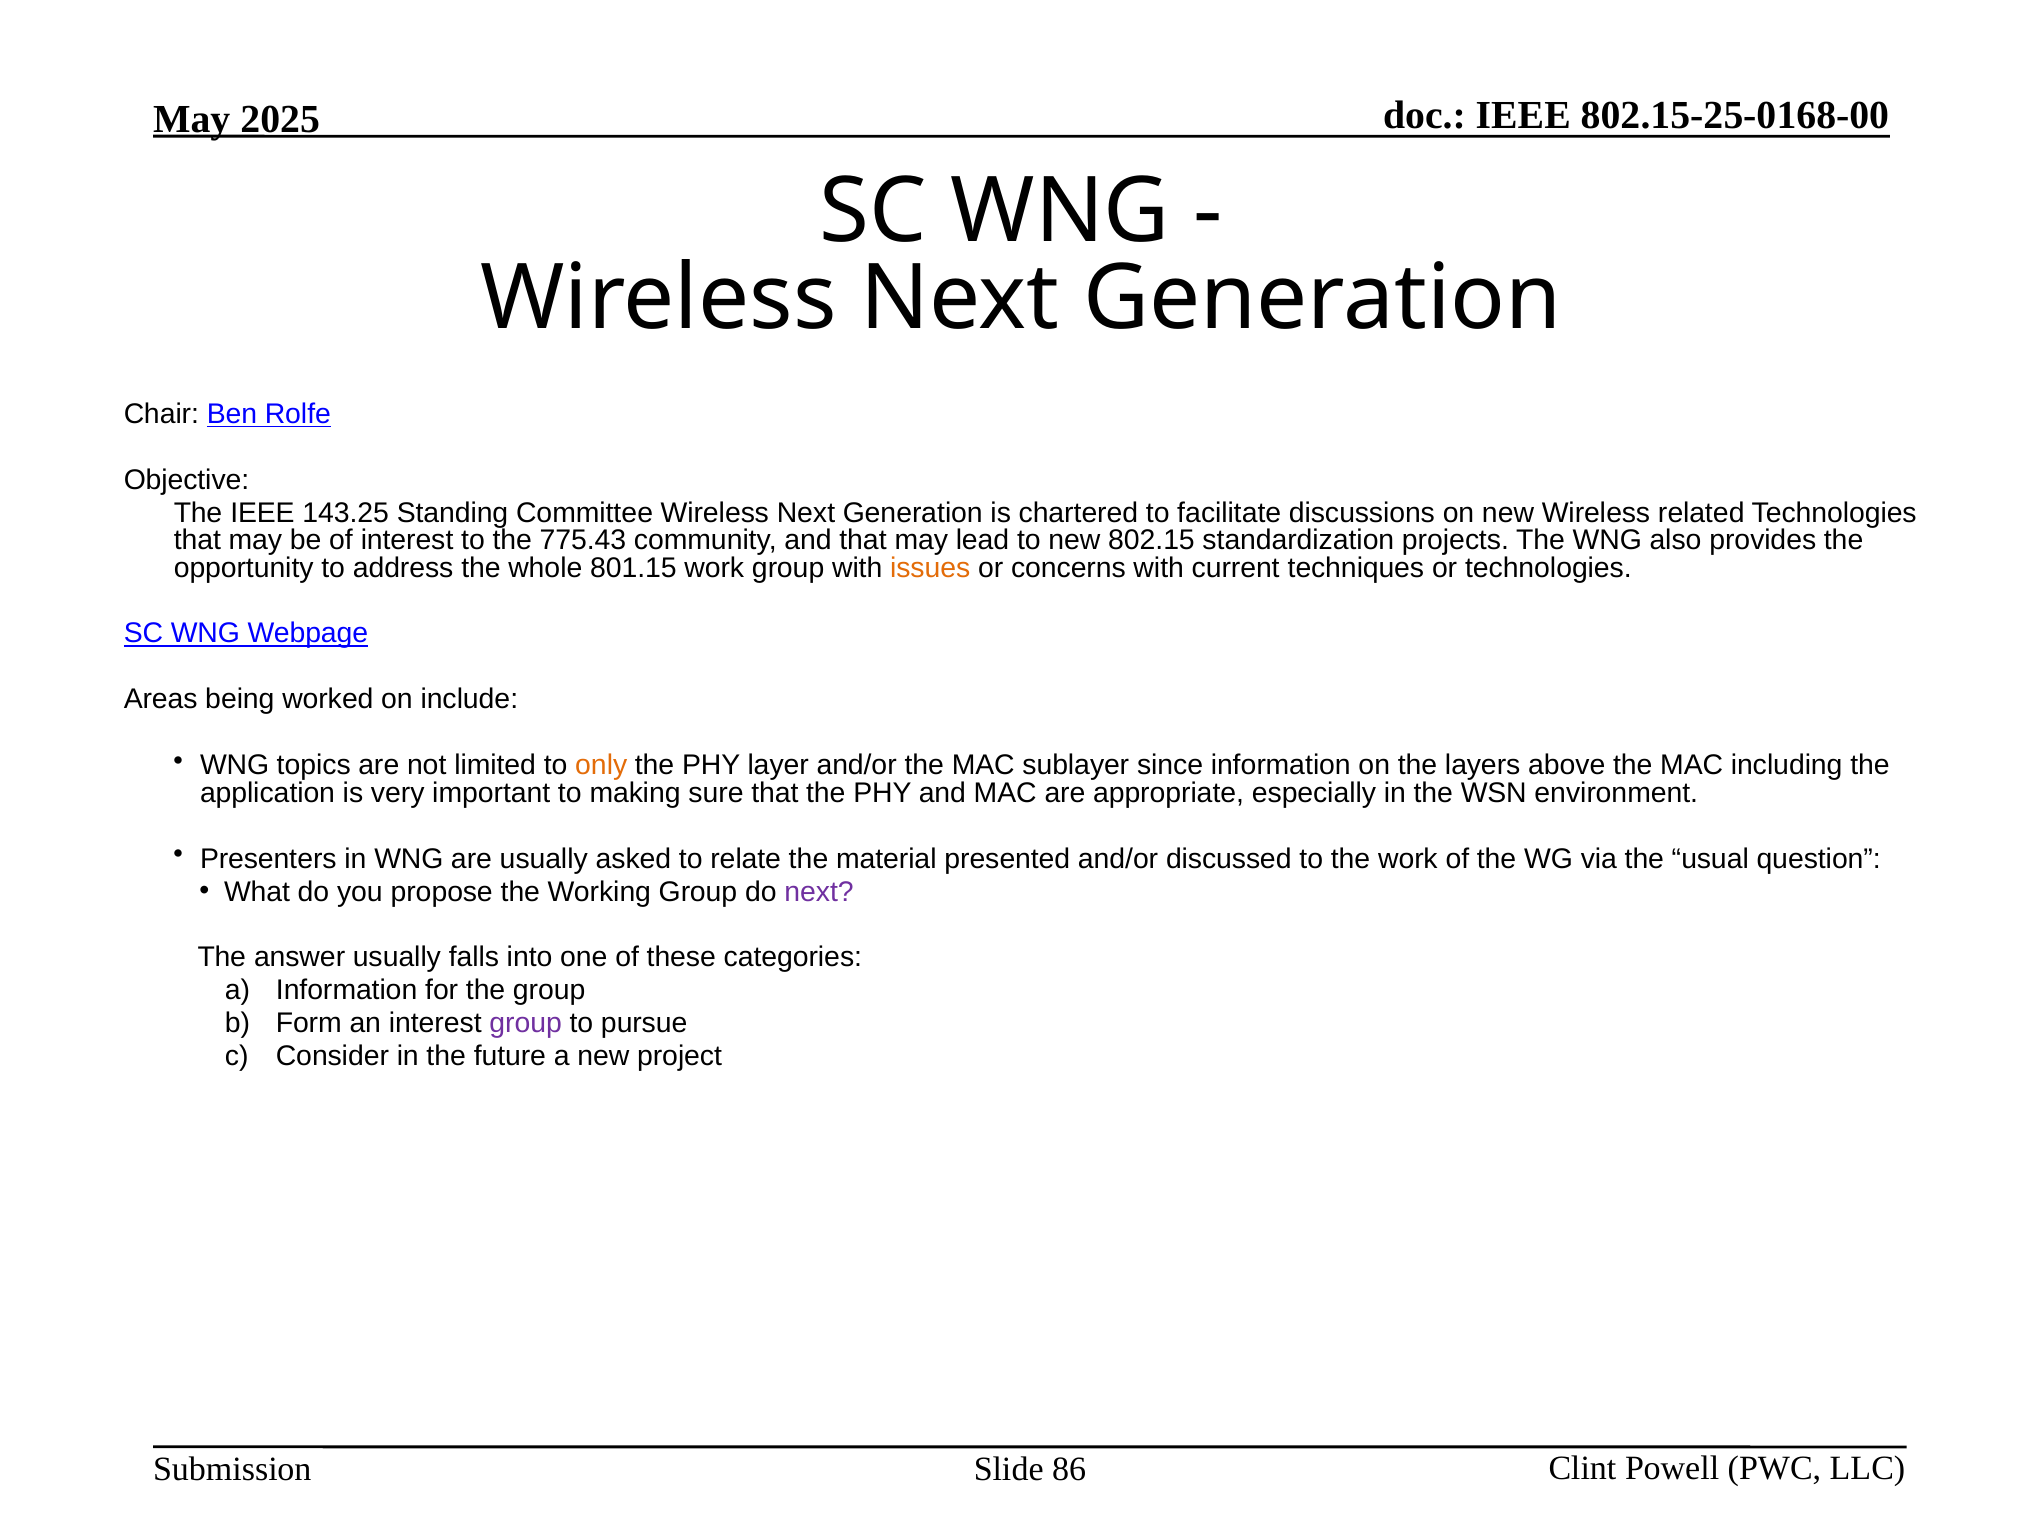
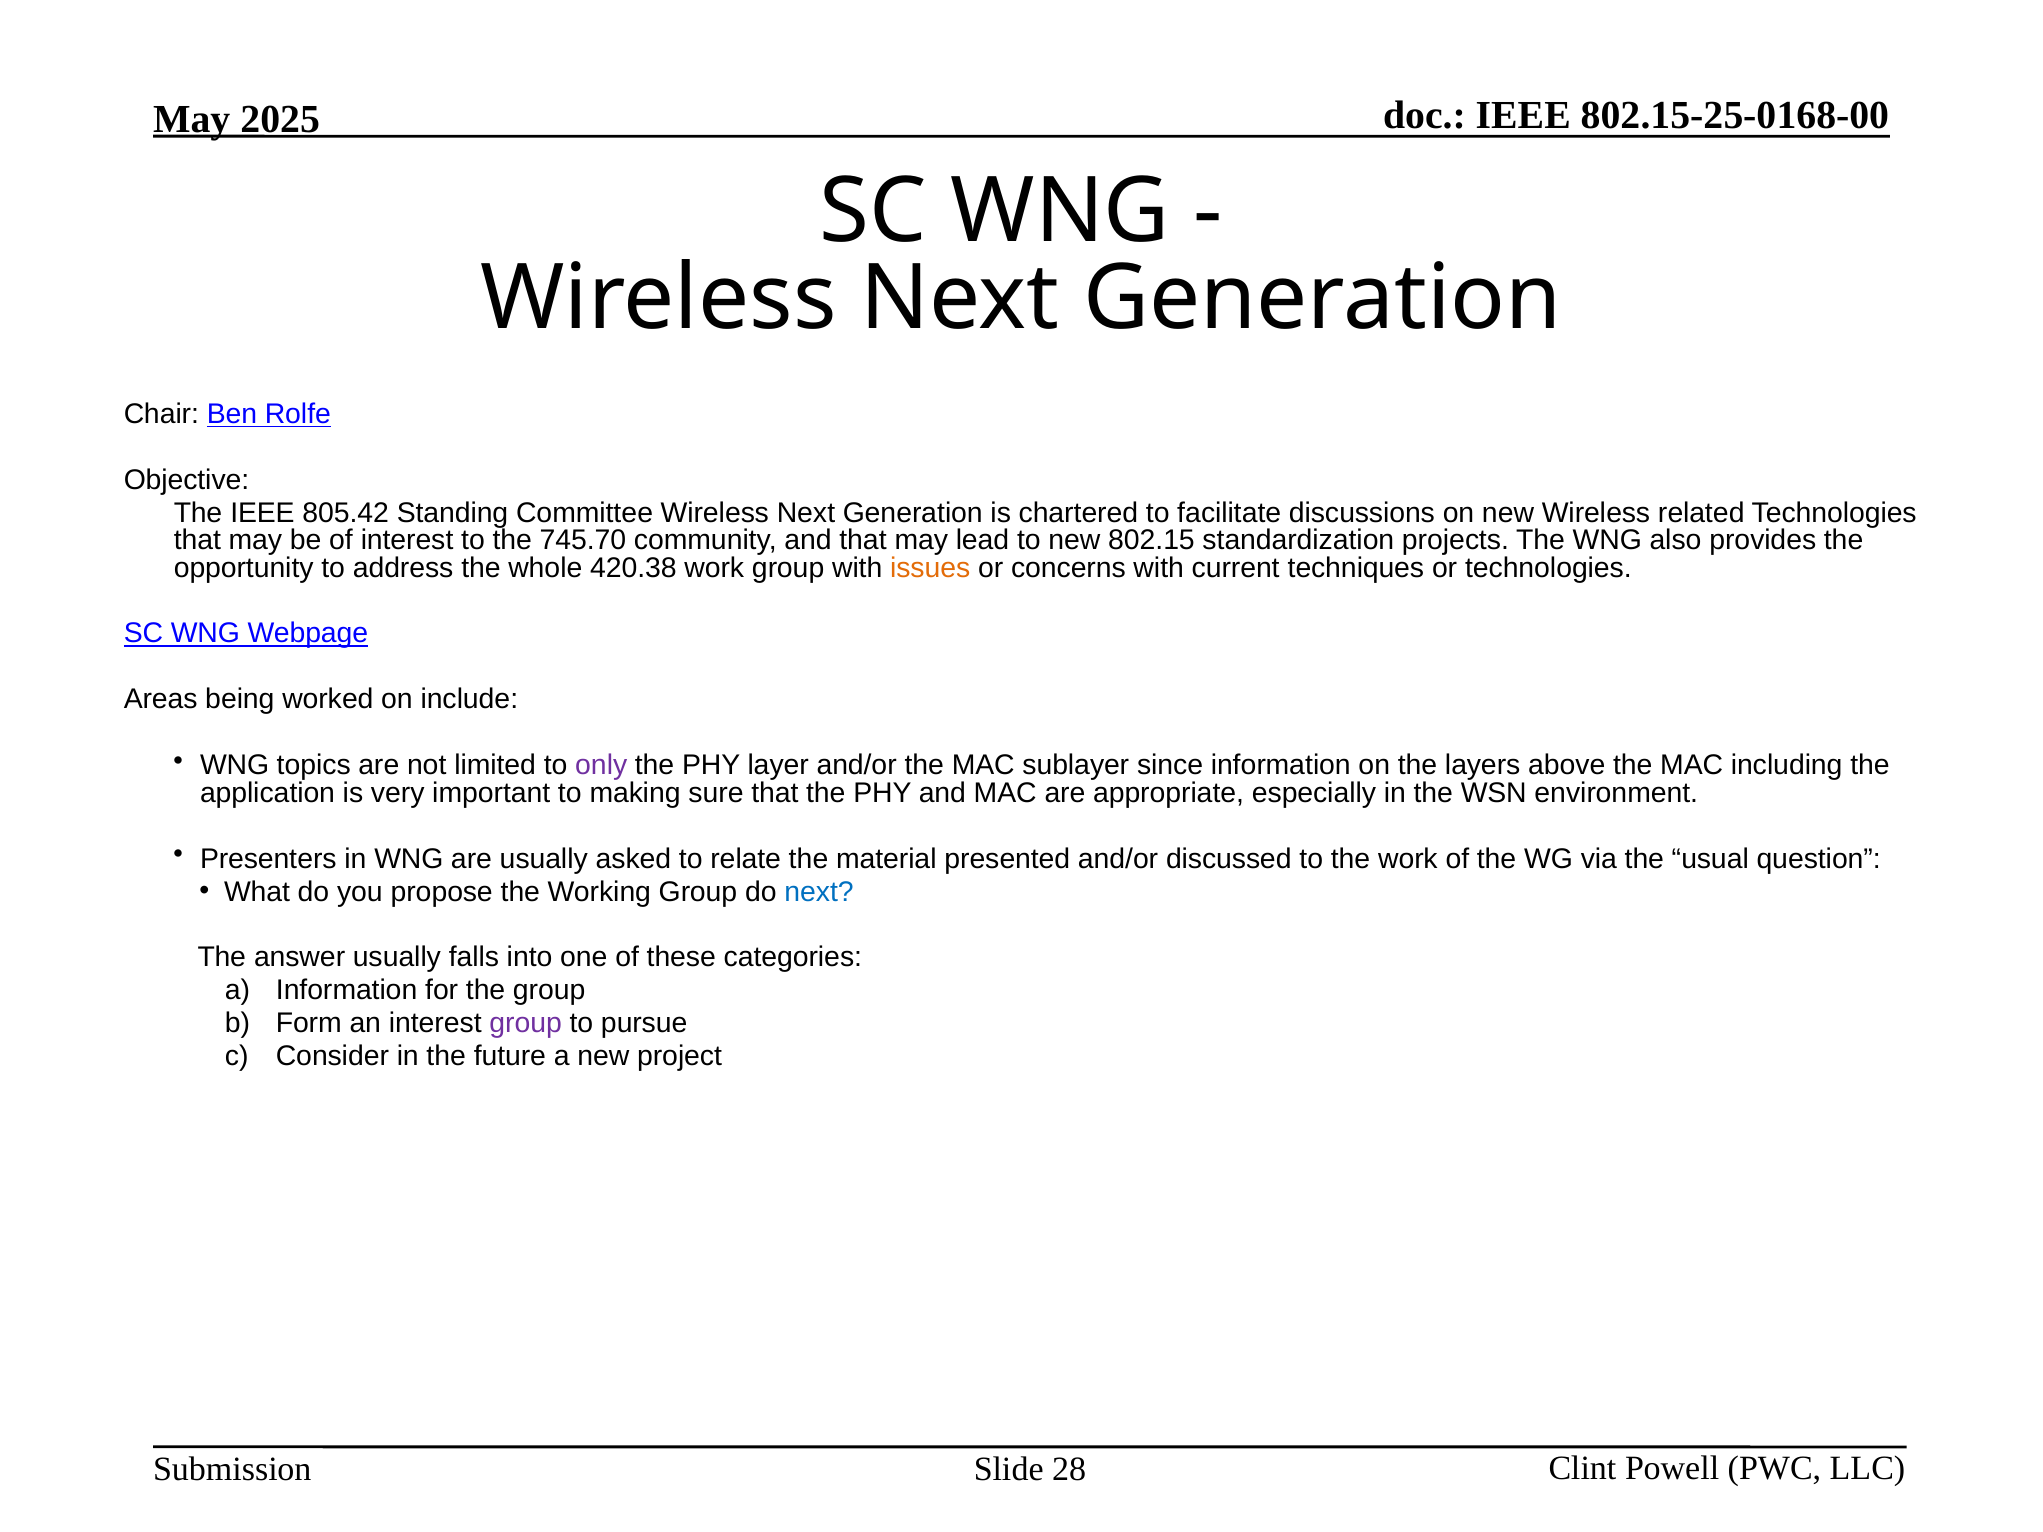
143.25: 143.25 -> 805.42
775.43: 775.43 -> 745.70
801.15: 801.15 -> 420.38
only colour: orange -> purple
next at (819, 892) colour: purple -> blue
86: 86 -> 28
